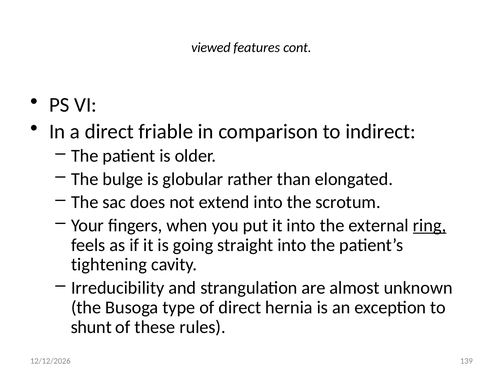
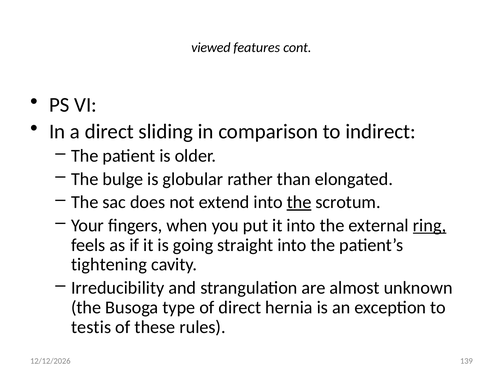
friable: friable -> sliding
the at (299, 202) underline: none -> present
shunt: shunt -> testis
